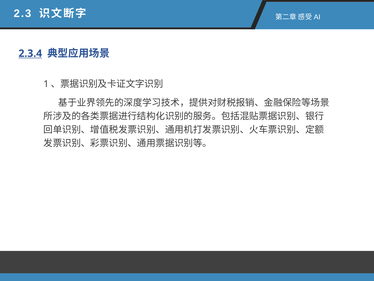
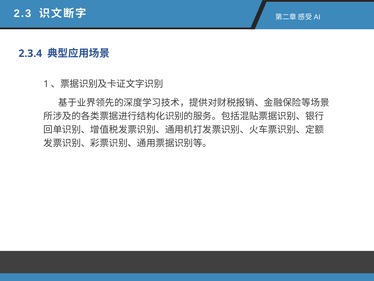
2.3.4 underline: present -> none
